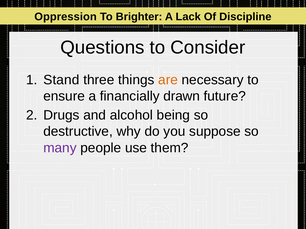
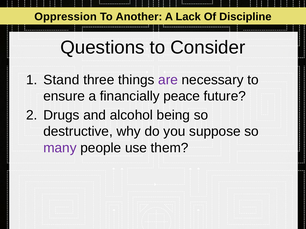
Brighter: Brighter -> Another
are colour: orange -> purple
drawn: drawn -> peace
